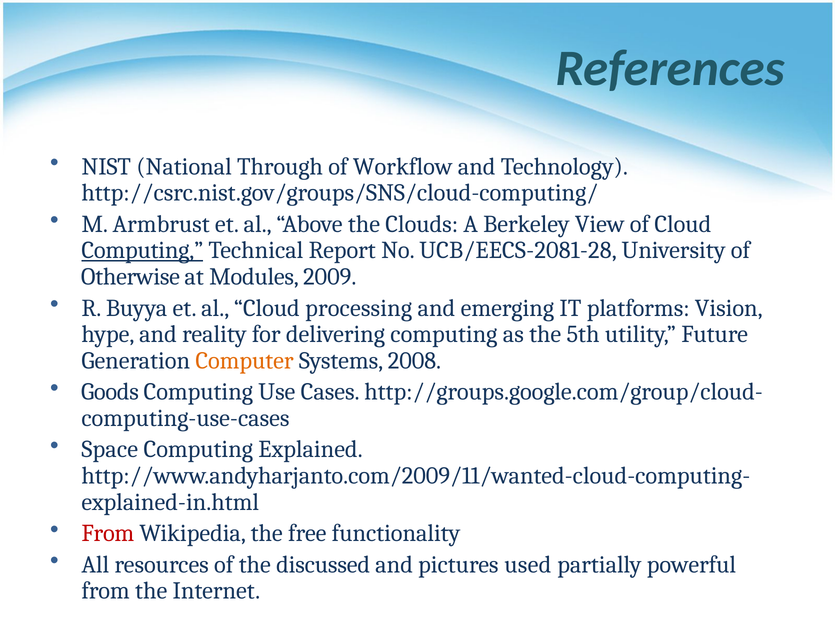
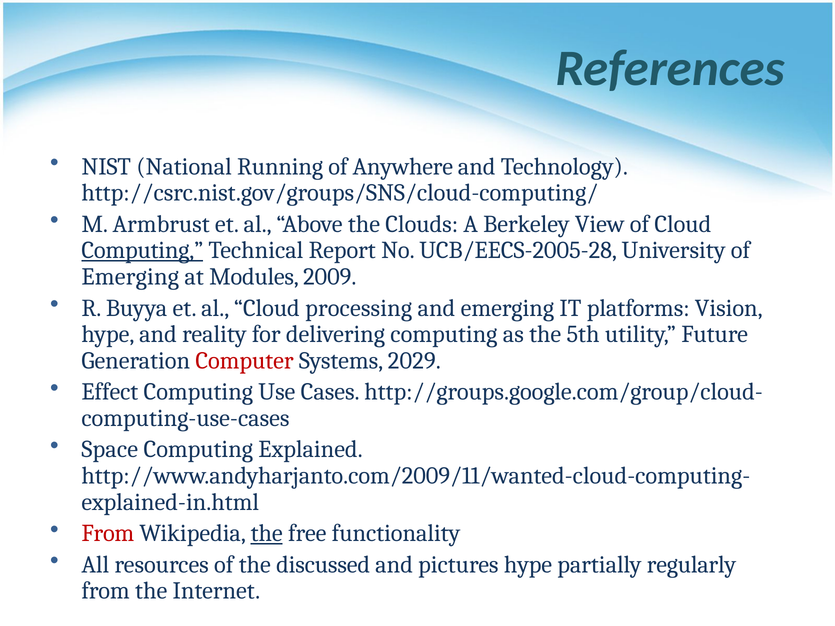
Through: Through -> Running
Workflow: Workflow -> Anywhere
UCB/EECS-2081-28: UCB/EECS-2081-28 -> UCB/EECS-2005-28
Otherwise at (130, 277): Otherwise -> Emerging
Computer colour: orange -> red
2008: 2008 -> 2029
Goods: Goods -> Effect
the at (267, 533) underline: none -> present
pictures used: used -> hype
powerful: powerful -> regularly
